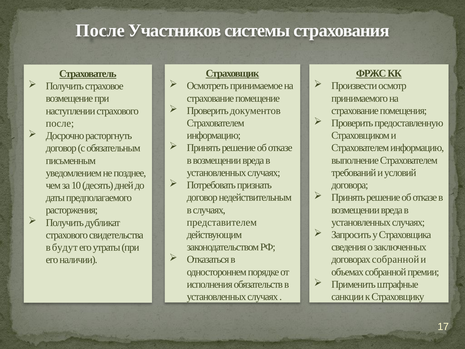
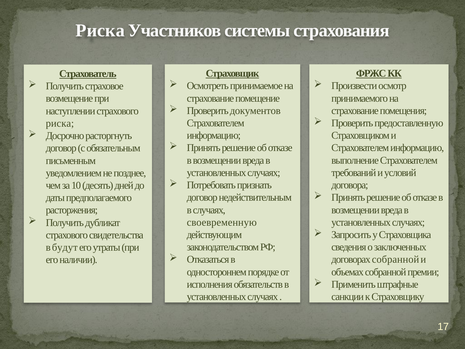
После at (100, 31): После -> Риска
после at (60, 123): после -> риска
представителем: представителем -> своевременную
